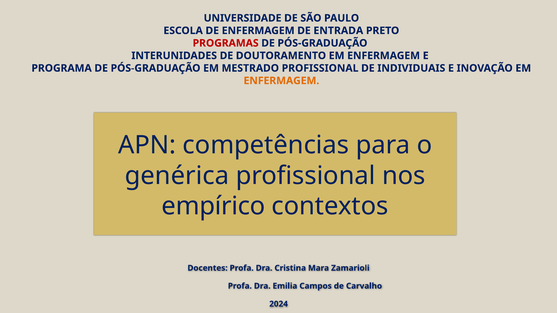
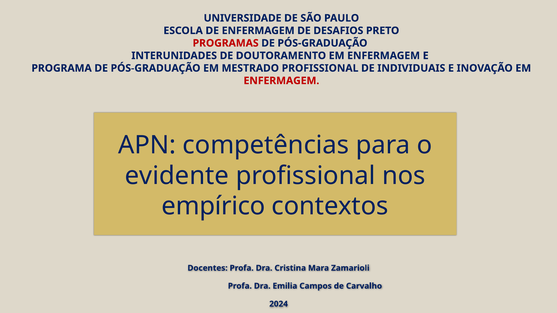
ENTRADA: ENTRADA -> DESAFIOS
ENFERMAGEM at (281, 81) colour: orange -> red
genérica: genérica -> evidente
